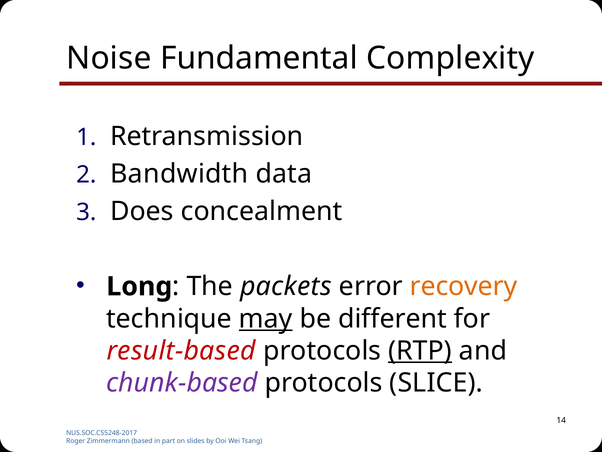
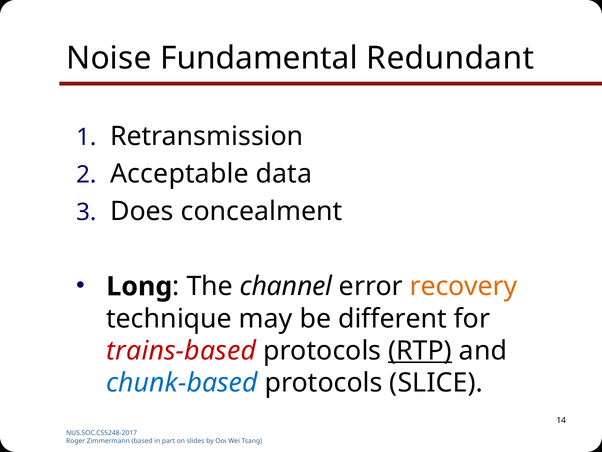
Complexity: Complexity -> Redundant
Bandwidth: Bandwidth -> Acceptable
packets: packets -> channel
may underline: present -> none
result-based: result-based -> trains-based
chunk-based colour: purple -> blue
